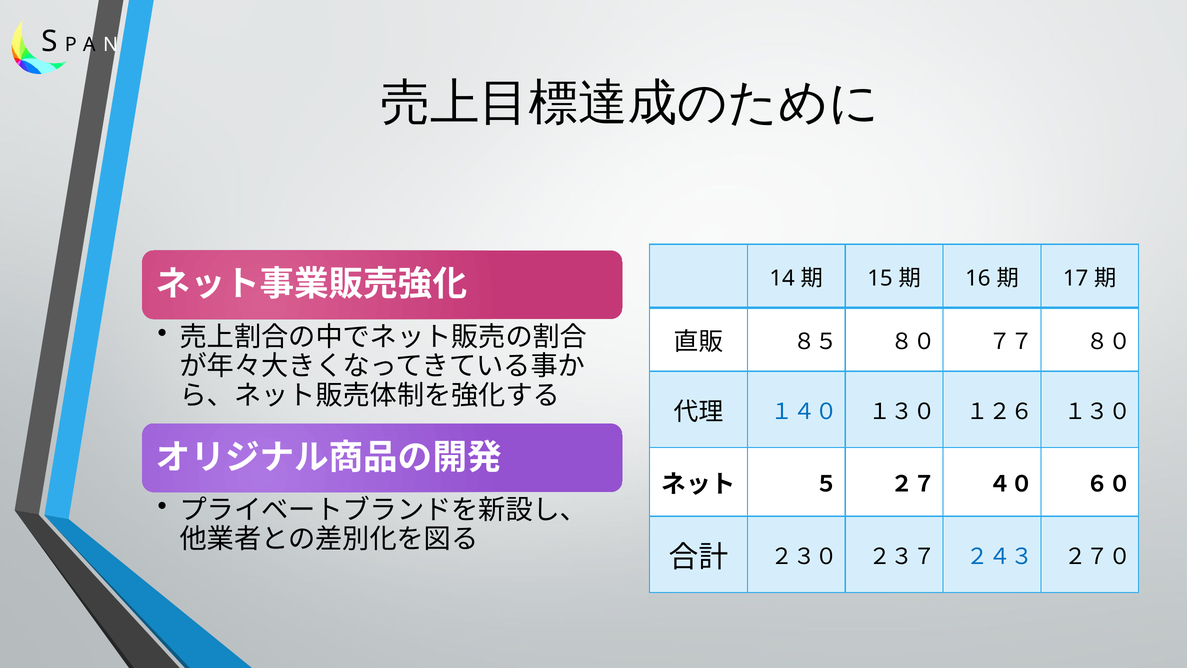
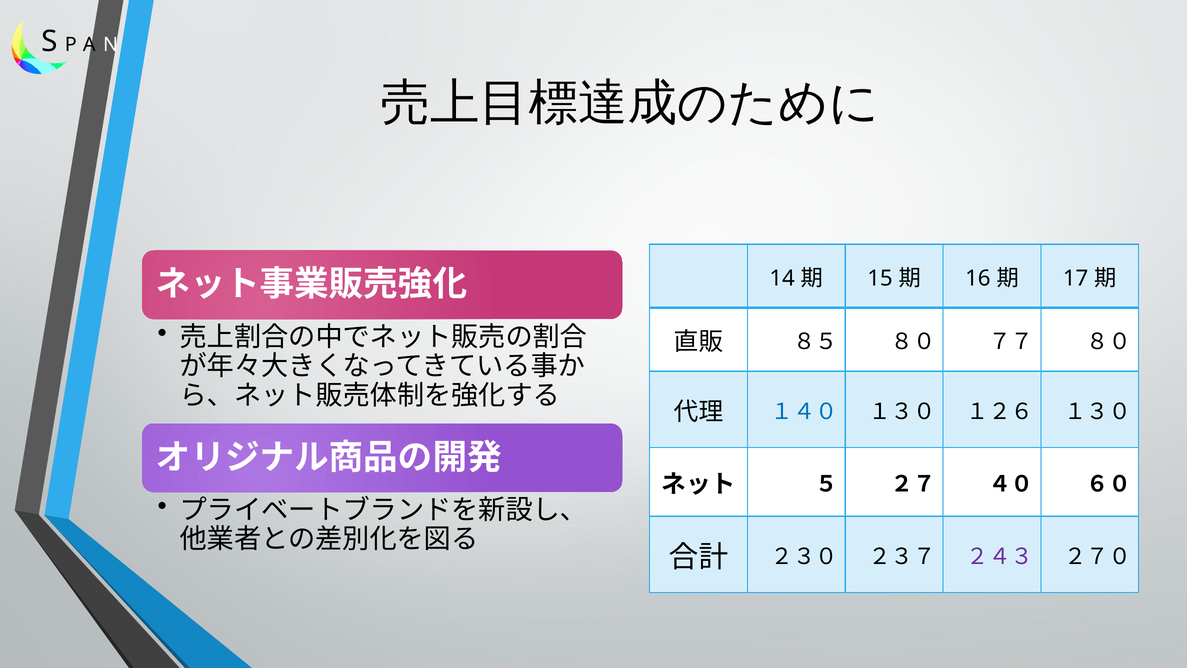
２４３ colour: blue -> purple
